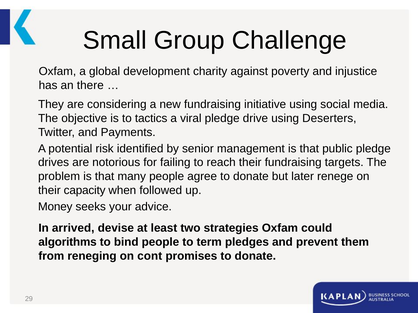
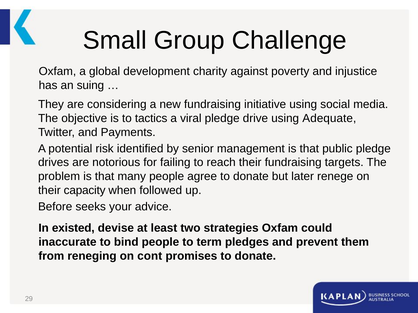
there: there -> suing
Deserters: Deserters -> Adequate
Money: Money -> Before
arrived: arrived -> existed
algorithms: algorithms -> inaccurate
